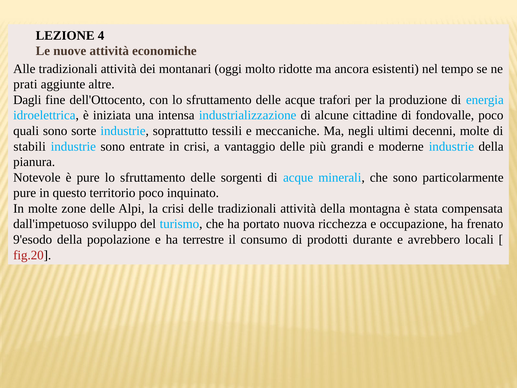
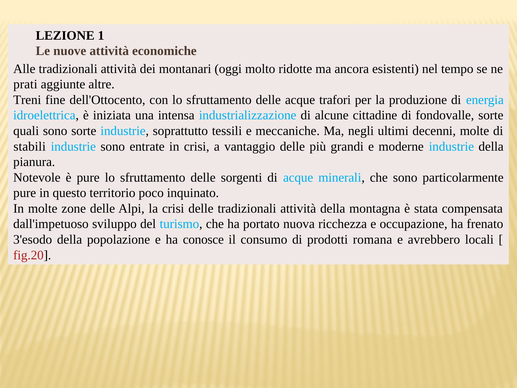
4: 4 -> 1
Dagli: Dagli -> Treni
fondovalle poco: poco -> sorte
9'esodo: 9'esodo -> 3'esodo
terrestre: terrestre -> conosce
durante: durante -> romana
